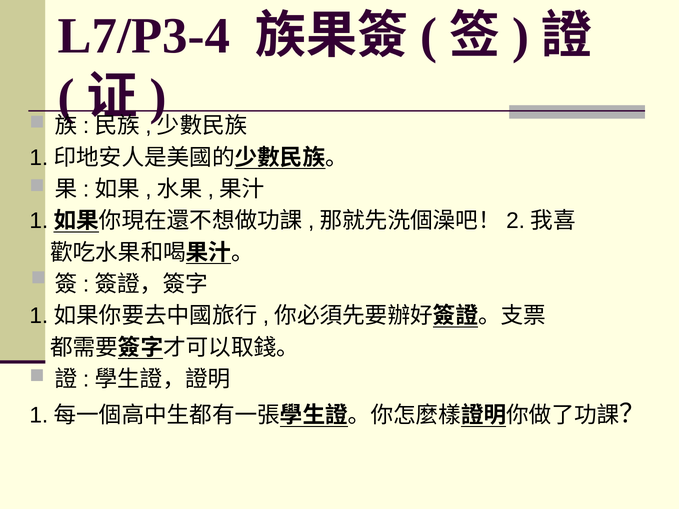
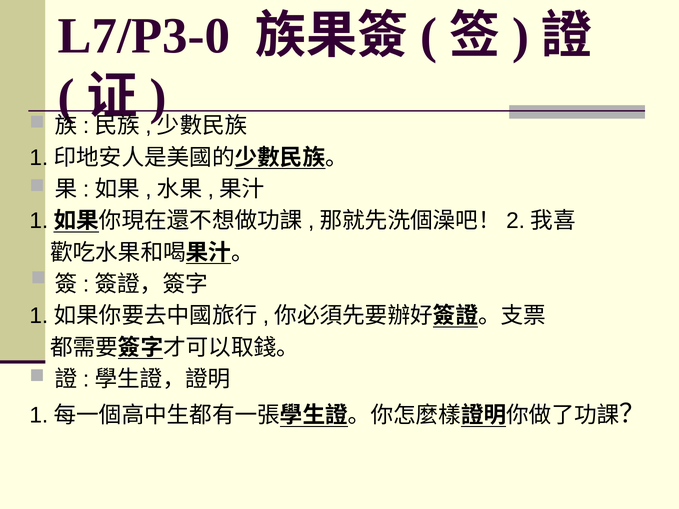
L7/P3-4: L7/P3-4 -> L7/P3-0
